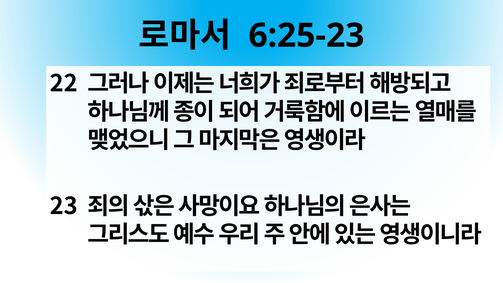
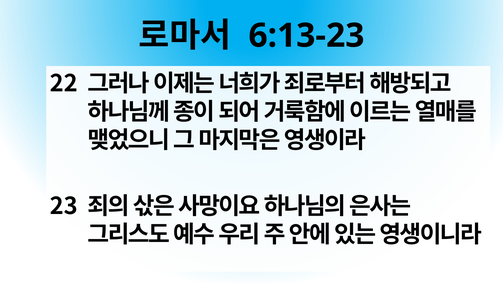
6:25-23: 6:25-23 -> 6:13-23
